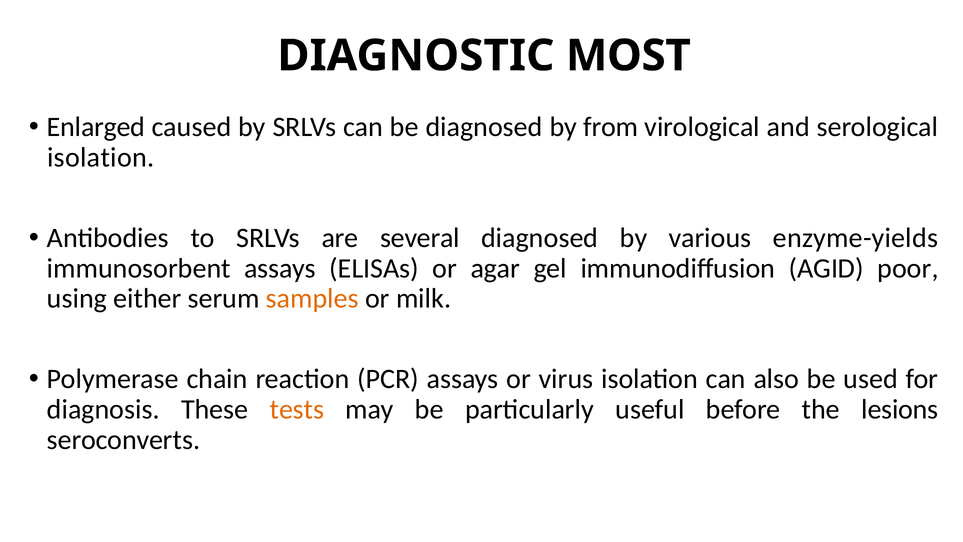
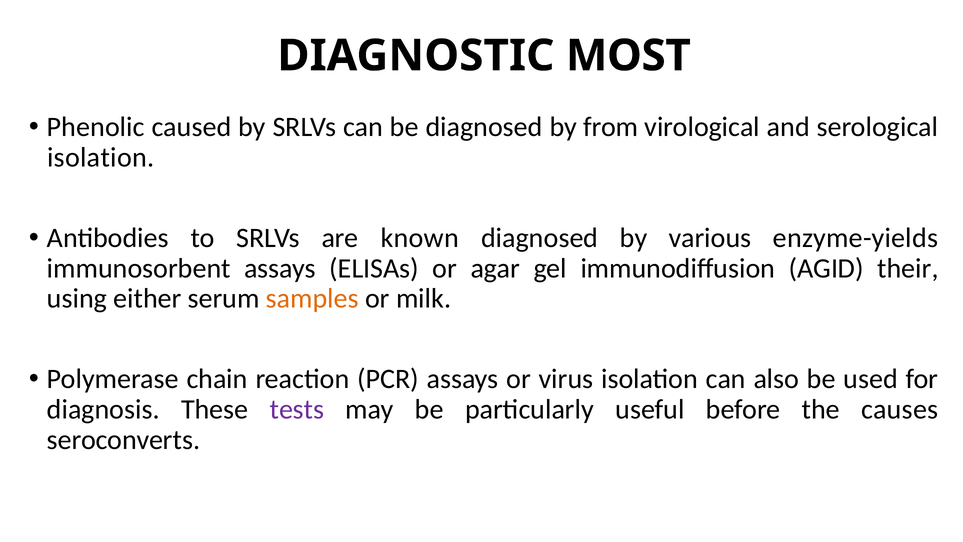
Enlarged: Enlarged -> Phenolic
several: several -> known
poor: poor -> their
tests colour: orange -> purple
lesions: lesions -> causes
